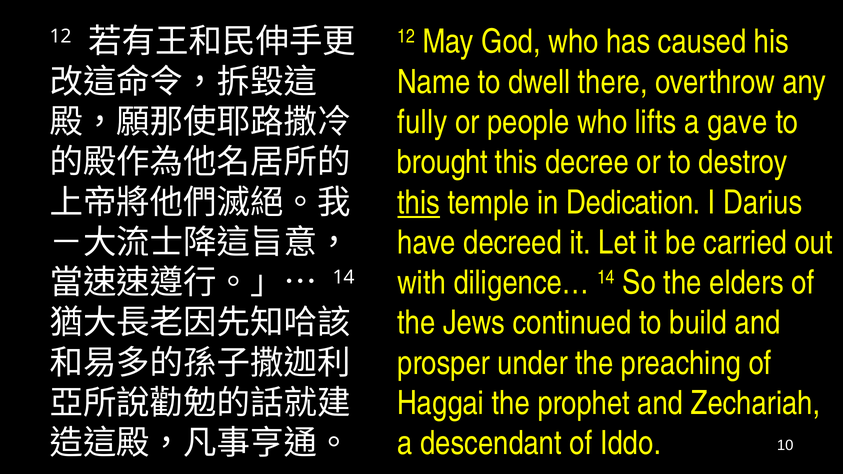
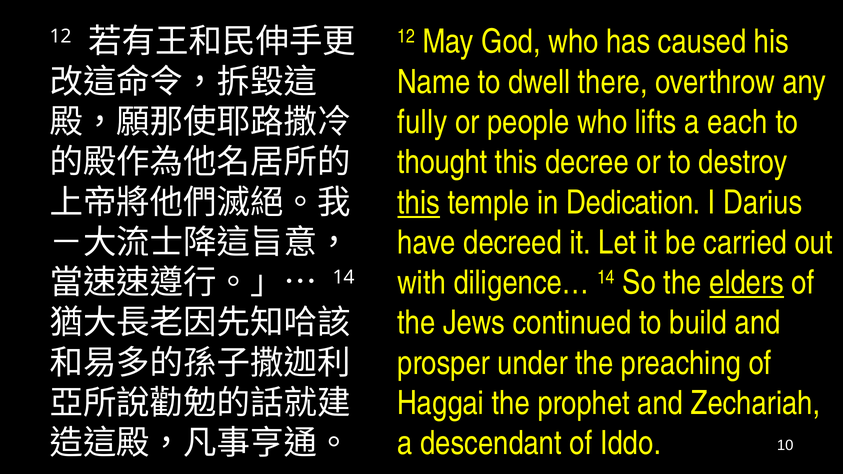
gave: gave -> each
brought: brought -> thought
elders underline: none -> present
